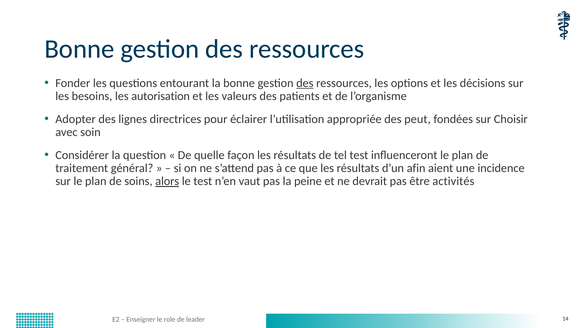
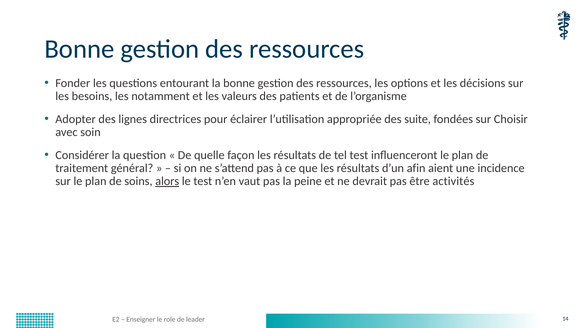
des at (305, 83) underline: present -> none
autorisation: autorisation -> notamment
peut: peut -> suite
